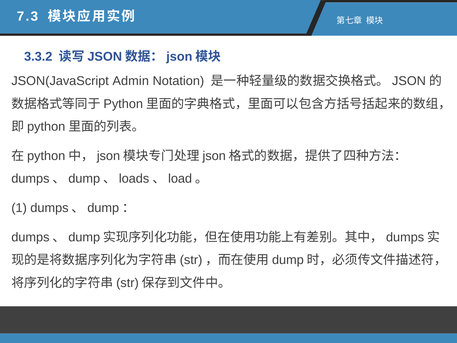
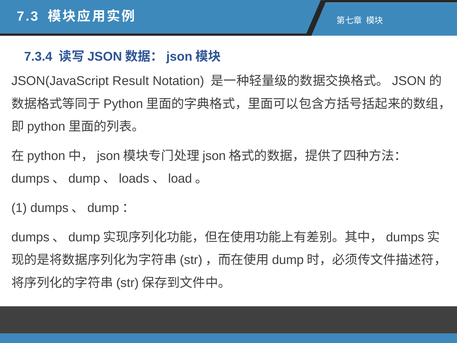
3.3.2: 3.3.2 -> 7.3.4
Admin: Admin -> Result
